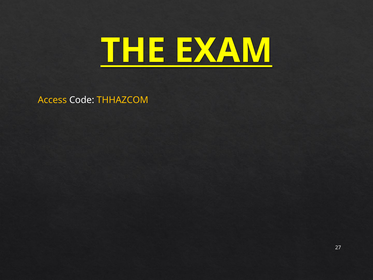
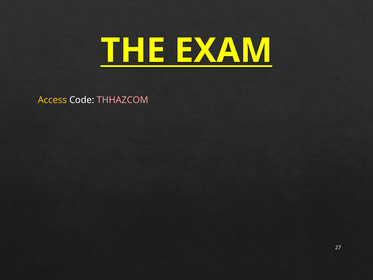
THHAZCOM colour: yellow -> pink
